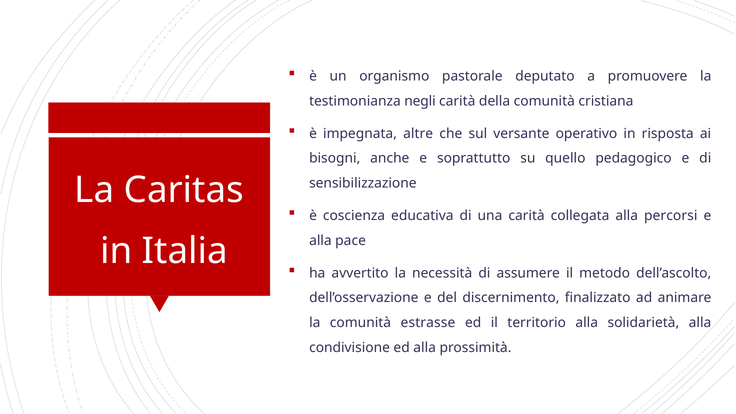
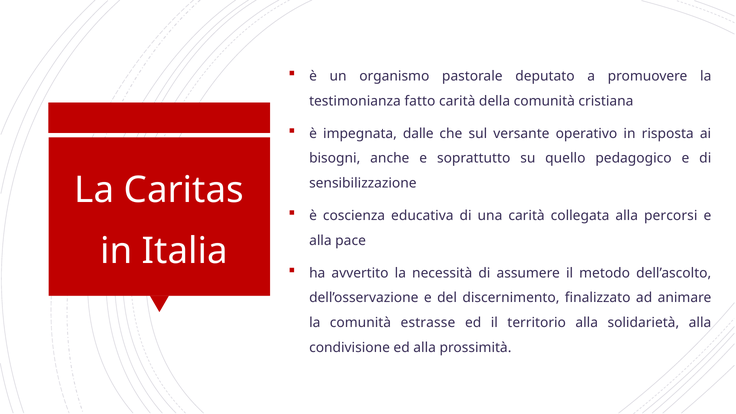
negli: negli -> fatto
altre: altre -> dalle
